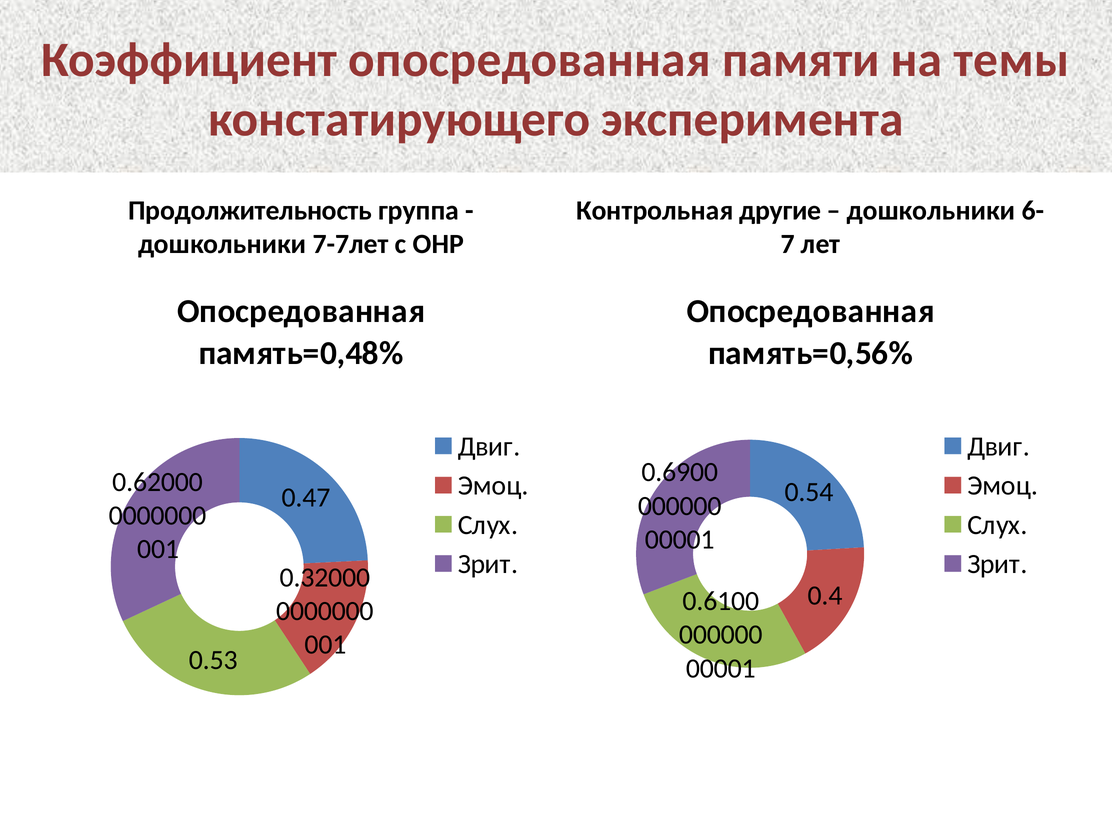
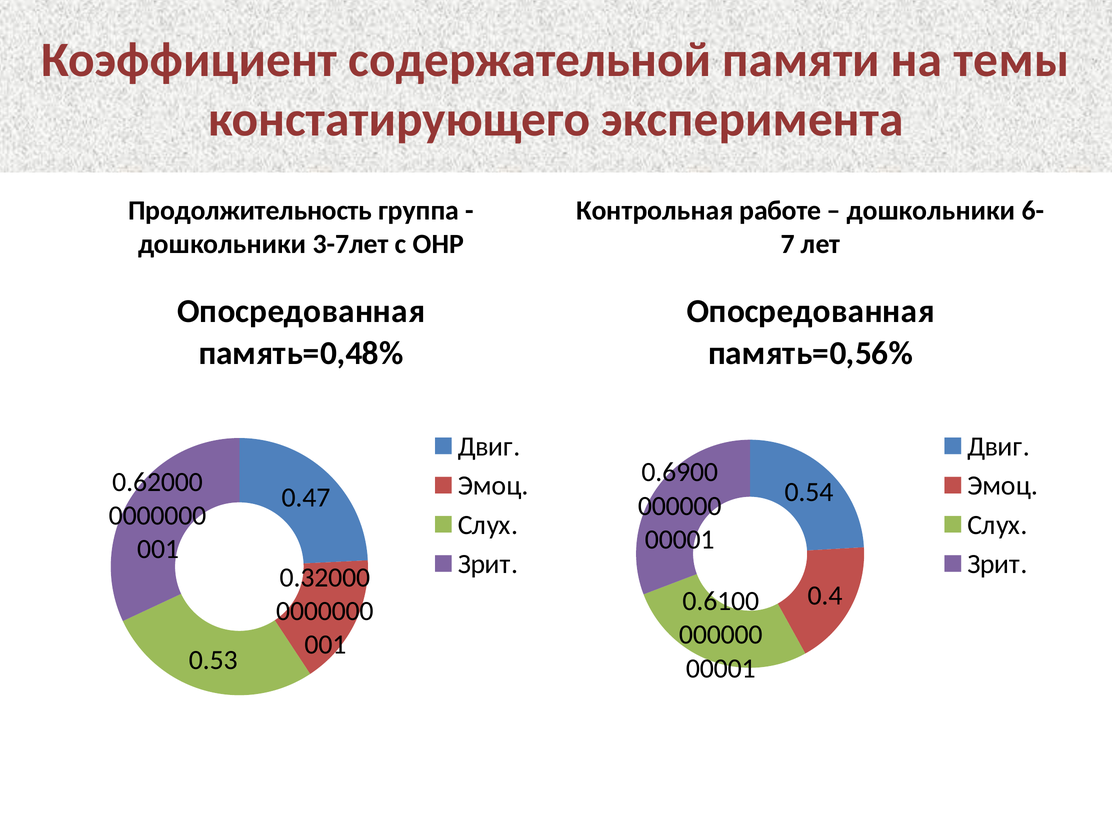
Коэффициент опосредованная: опосредованная -> содержательной
другие: другие -> работе
7-7лет: 7-7лет -> 3-7лет
